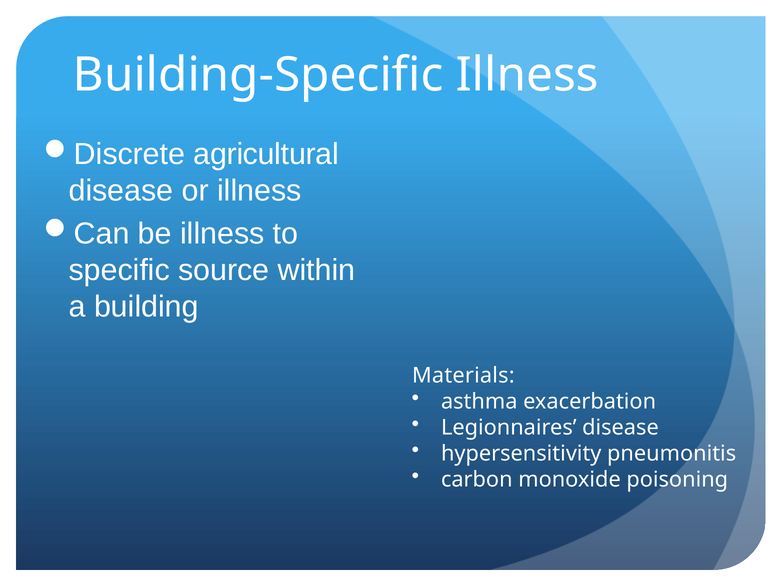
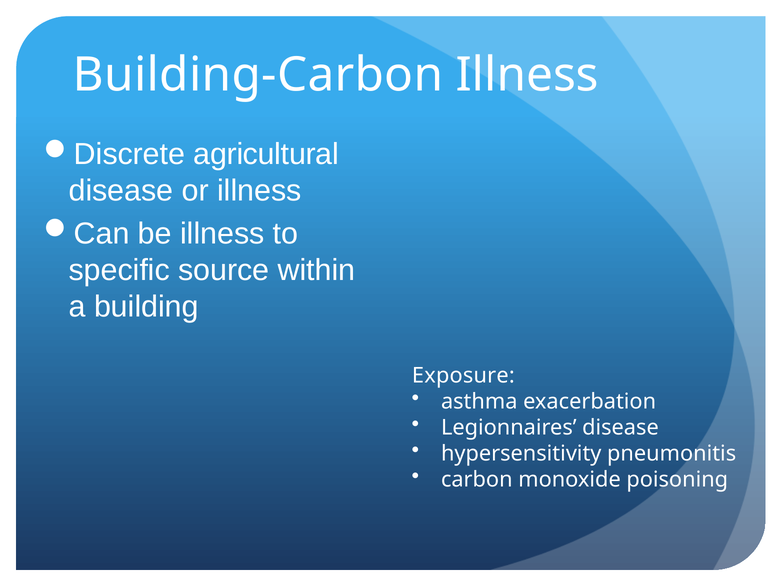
Building-Specific: Building-Specific -> Building-Carbon
Materials: Materials -> Exposure
